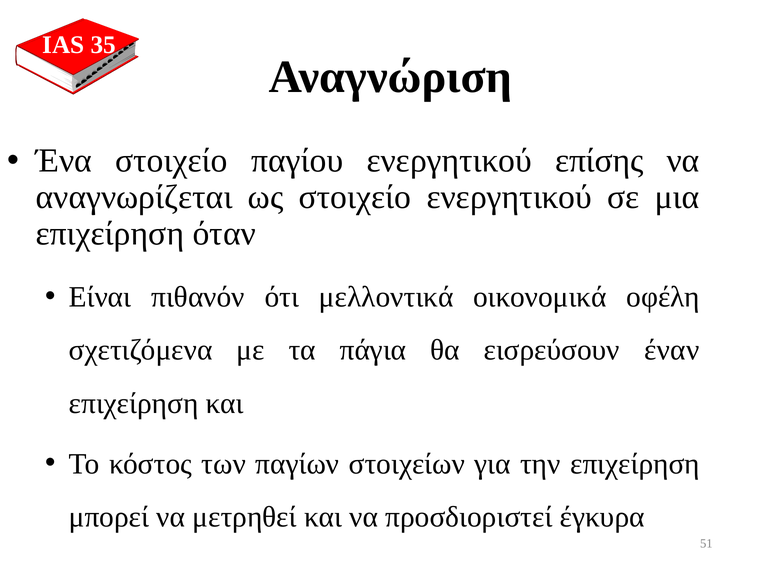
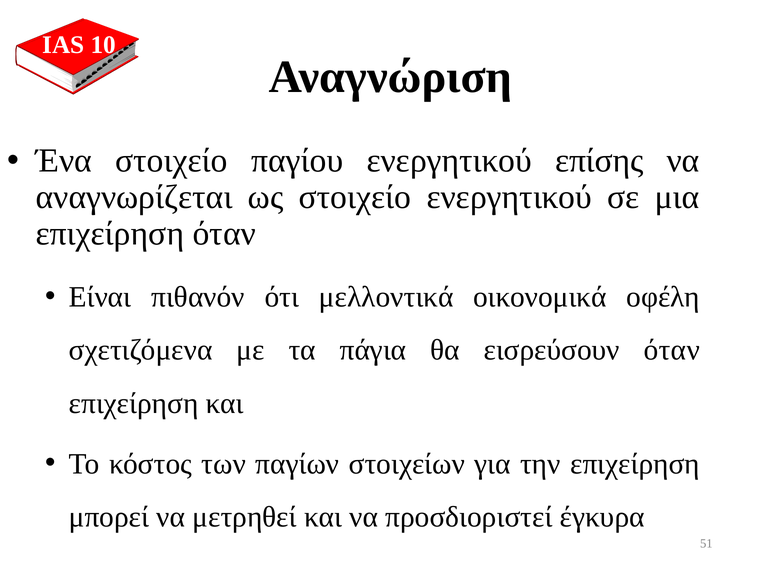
35: 35 -> 10
εισρεύσουν έναν: έναν -> όταν
